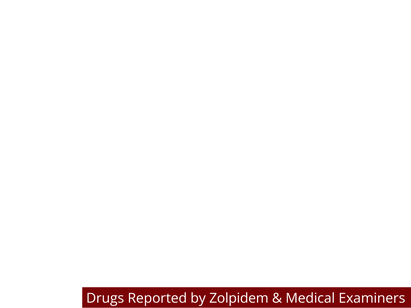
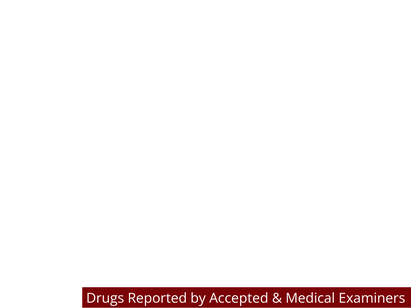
Zolpidem: Zolpidem -> Accepted
